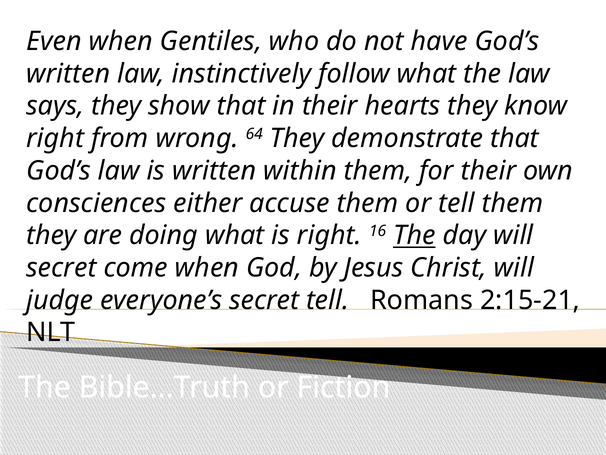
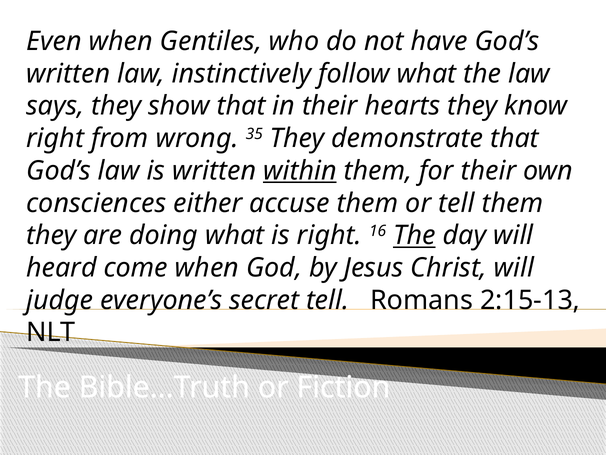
64: 64 -> 35
within underline: none -> present
secret at (61, 268): secret -> heard
2:15-21: 2:15-21 -> 2:15-13
